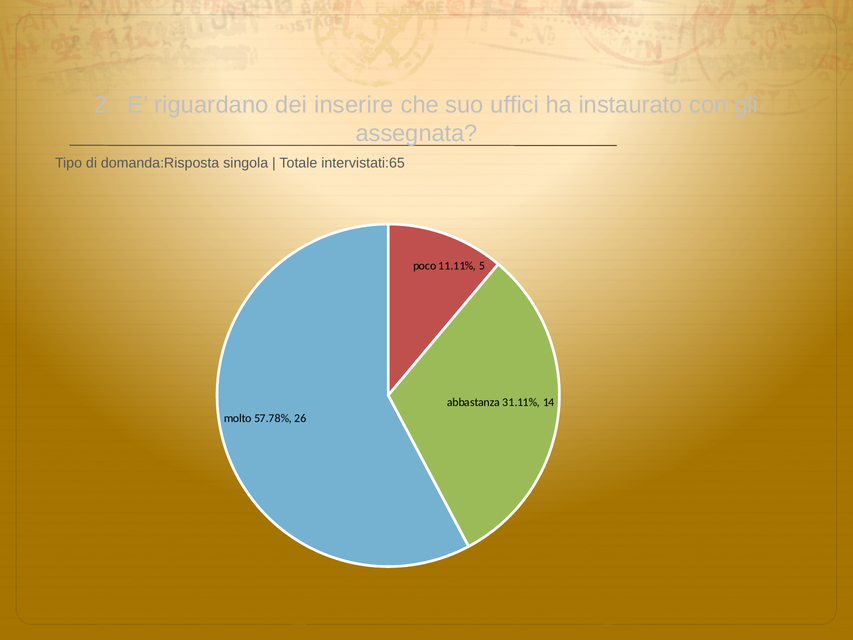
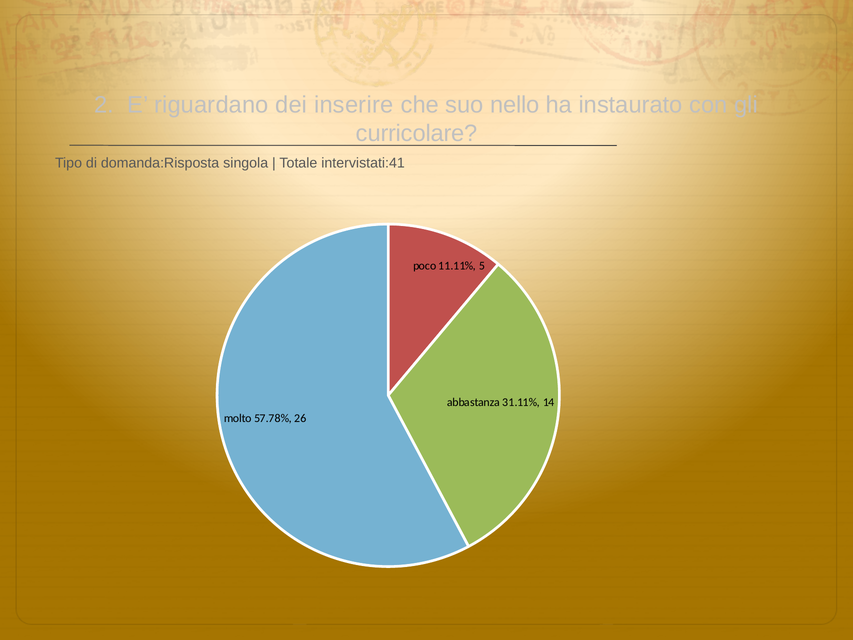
uffici: uffici -> nello
assegnata: assegnata -> curricolare
intervistati:65: intervistati:65 -> intervistati:41
